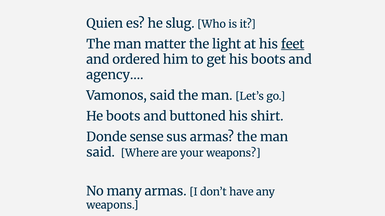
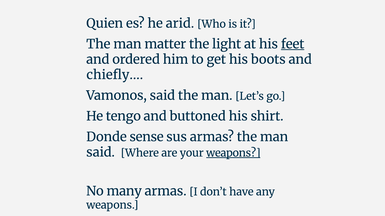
slug: slug -> arid
agency…: agency… -> chiefly…
He boots: boots -> tengo
weapons at (233, 153) underline: none -> present
